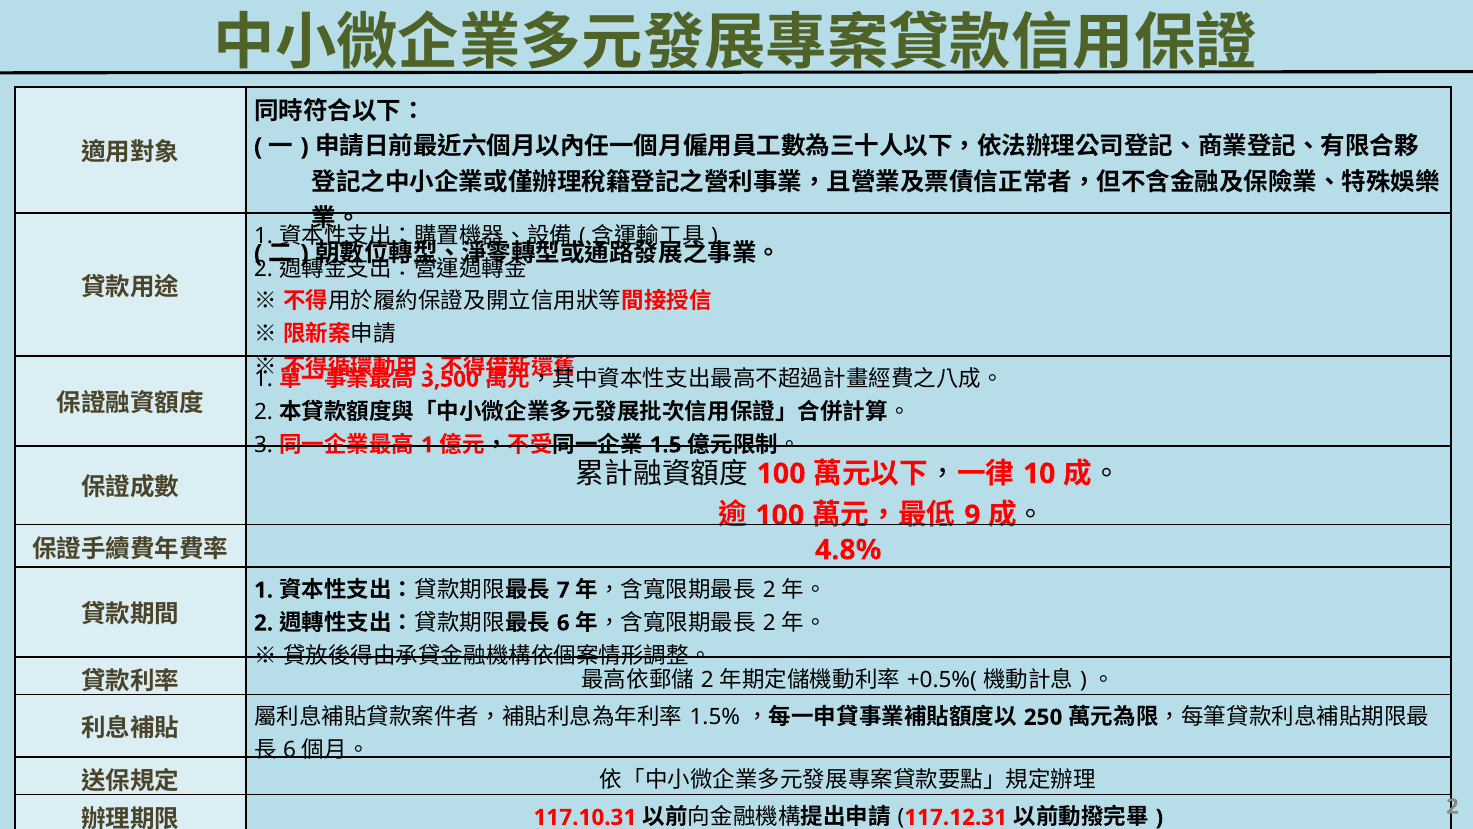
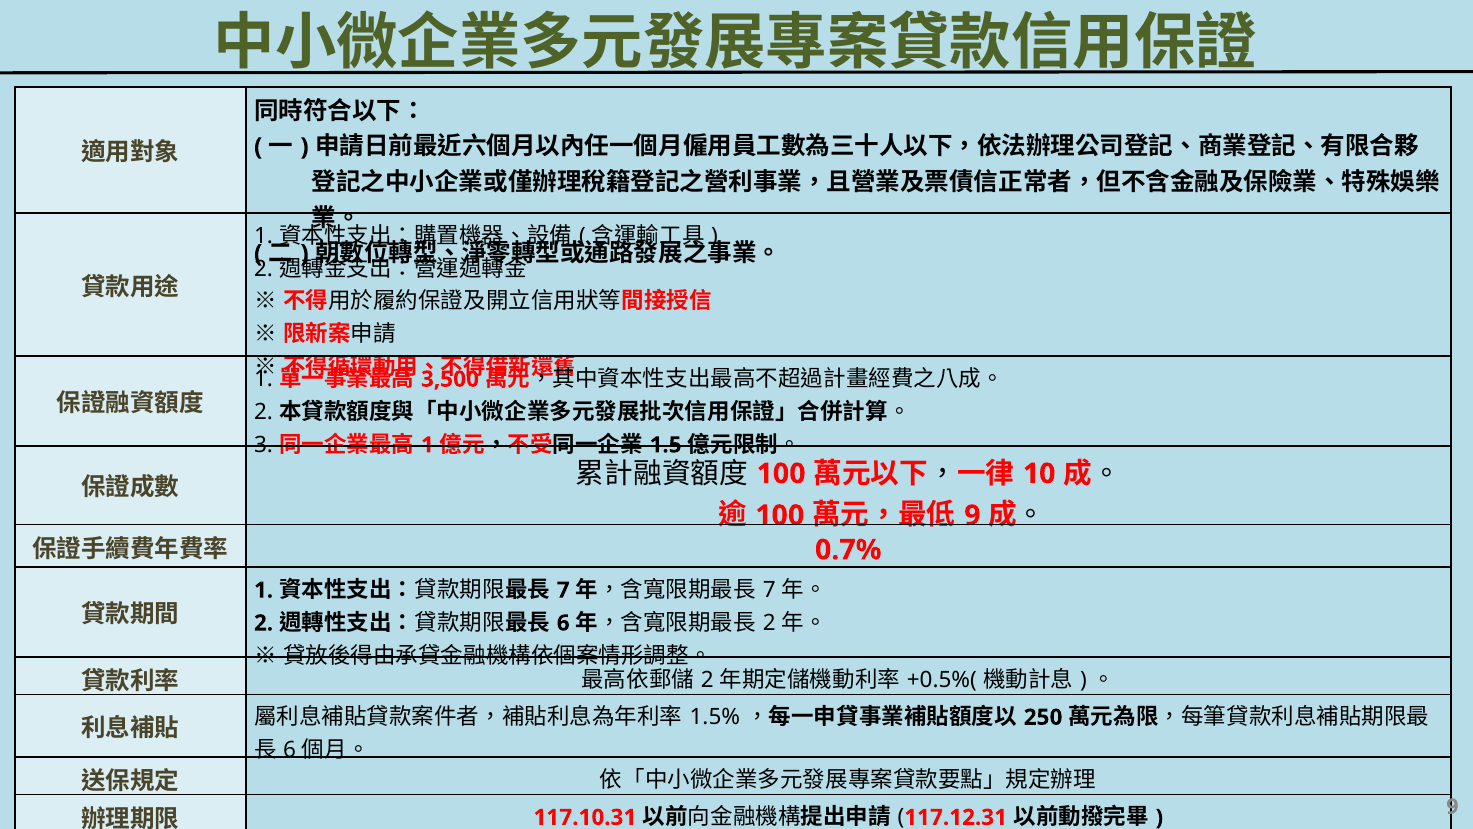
4.8%: 4.8% -> 0.7%
2 at (769, 590): 2 -> 7
2 at (1452, 806): 2 -> 9
